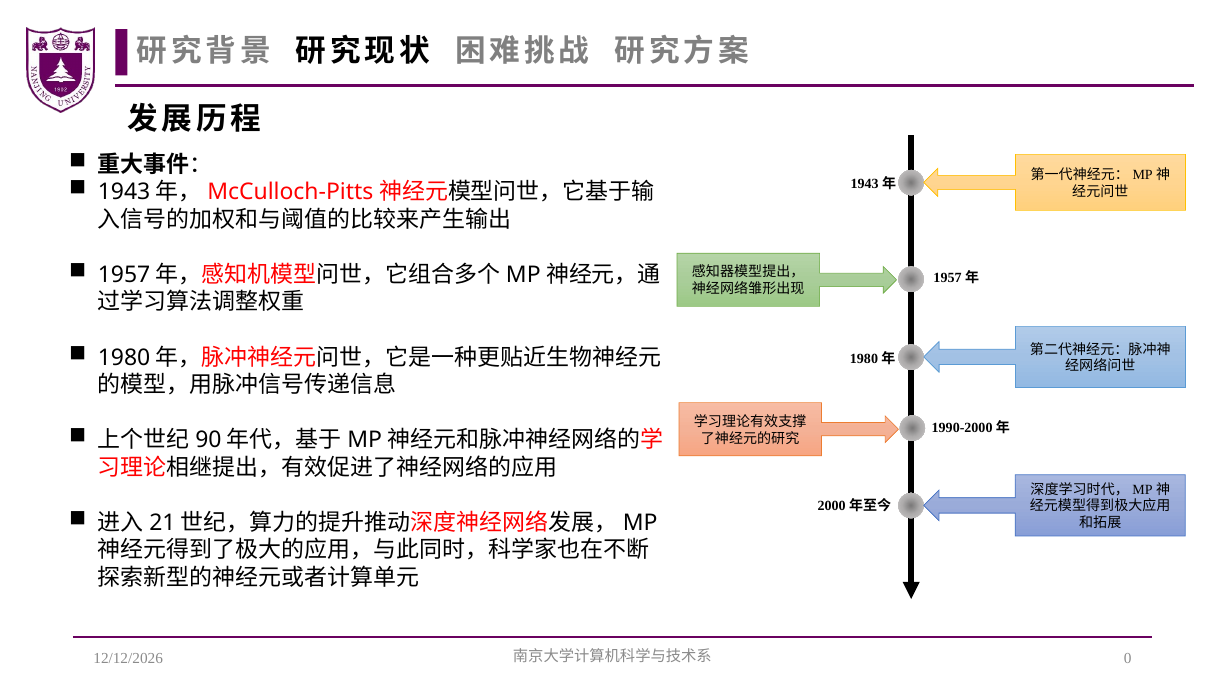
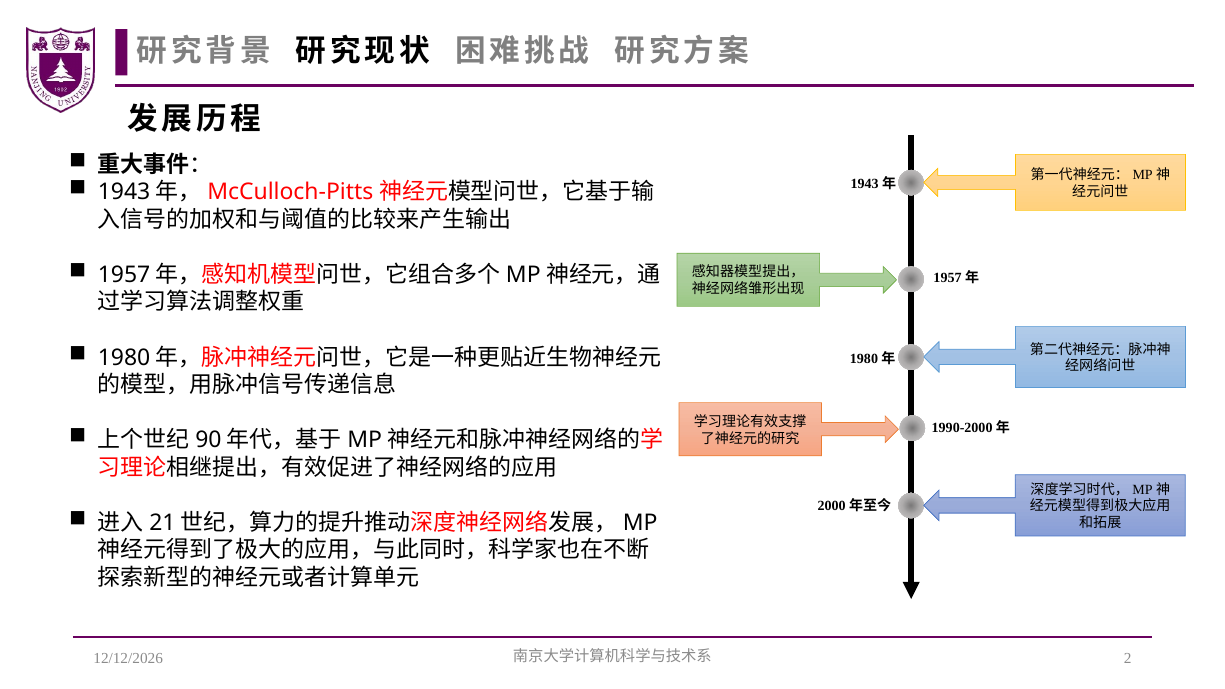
0: 0 -> 2
